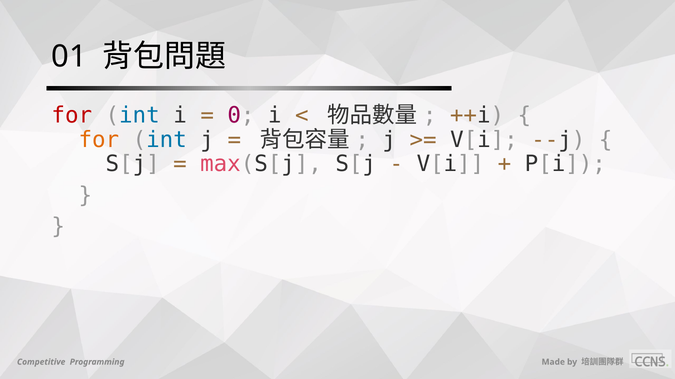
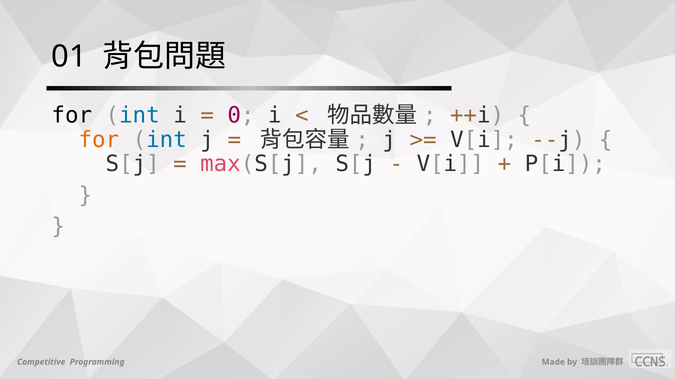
for at (72, 116) colour: red -> black
